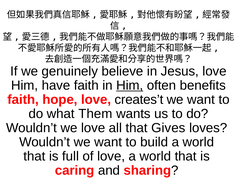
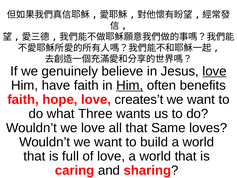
love at (214, 71) underline: none -> present
Them: Them -> Three
Gives: Gives -> Same
